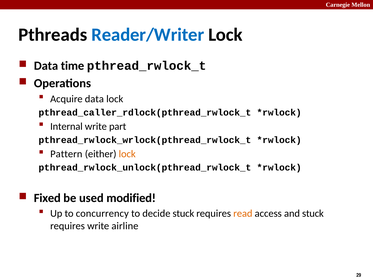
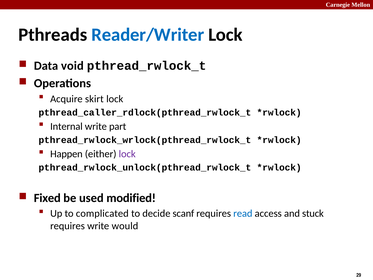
time: time -> void
Acquire data: data -> skirt
Pattern: Pattern -> Happen
lock at (127, 154) colour: orange -> purple
concurrency: concurrency -> complicated
decide stuck: stuck -> scanf
read colour: orange -> blue
airline: airline -> would
